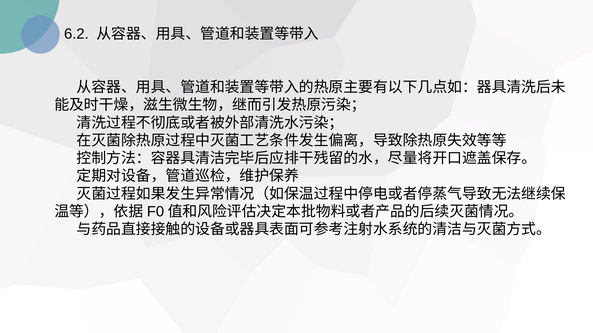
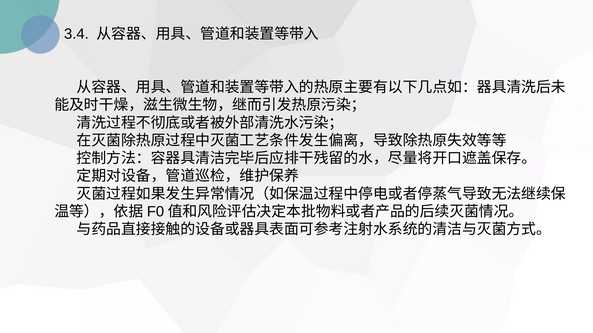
6.2: 6.2 -> 3.4
